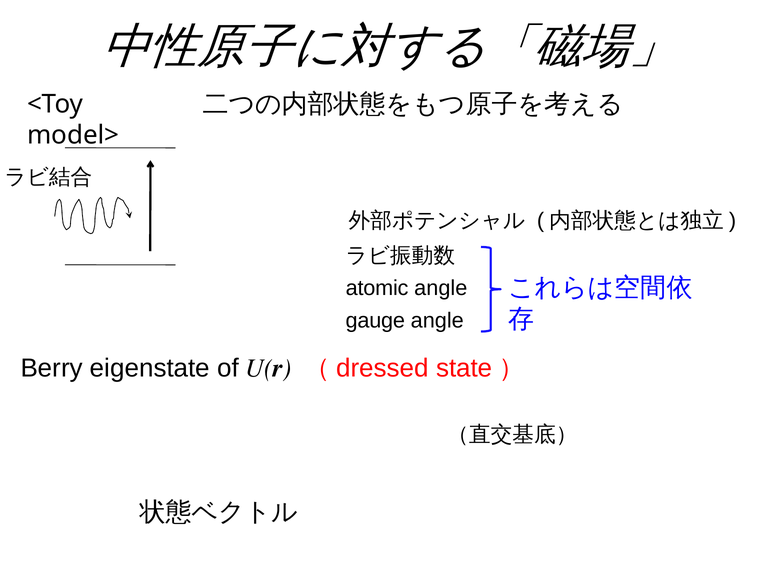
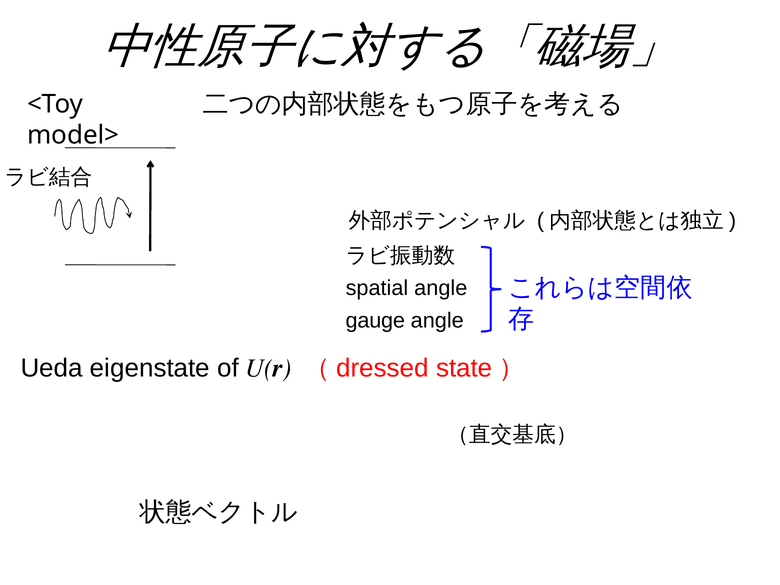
atomic: atomic -> spatial
Berry: Berry -> Ueda
